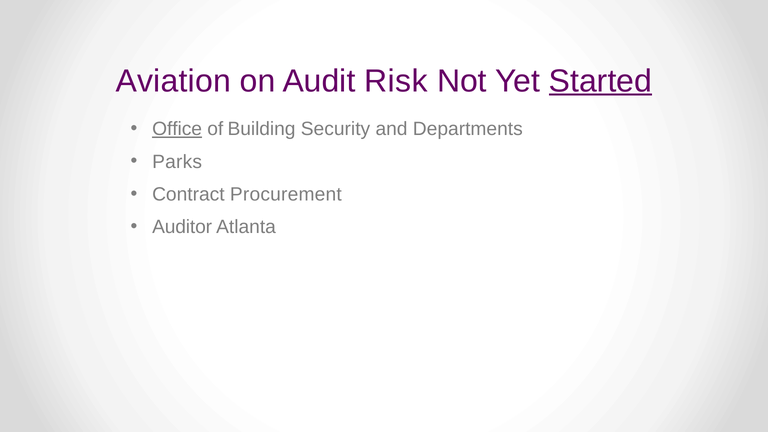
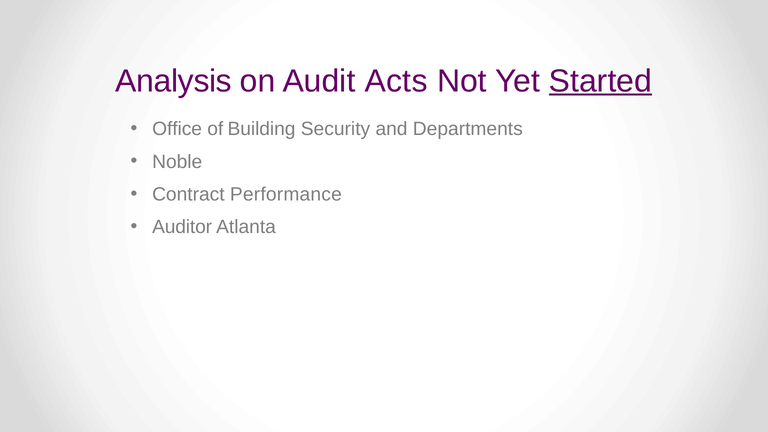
Aviation: Aviation -> Analysis
Risk: Risk -> Acts
Office underline: present -> none
Parks: Parks -> Noble
Procurement: Procurement -> Performance
